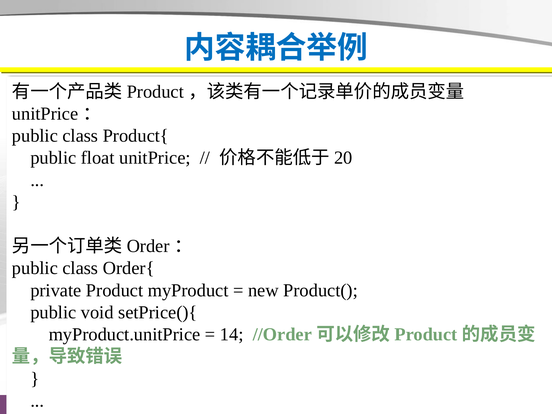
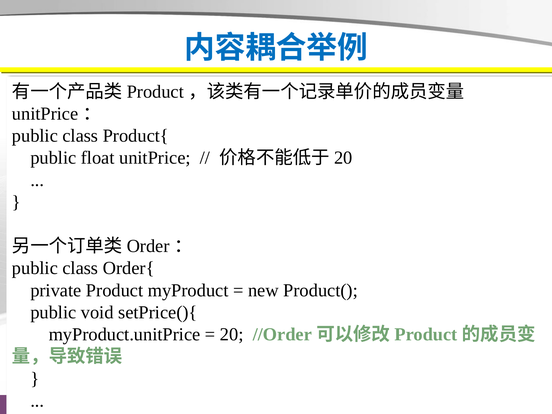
14: 14 -> 20
